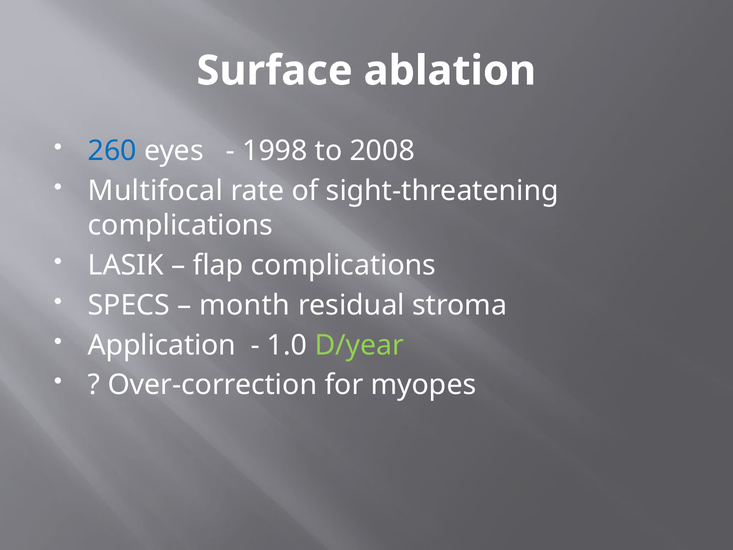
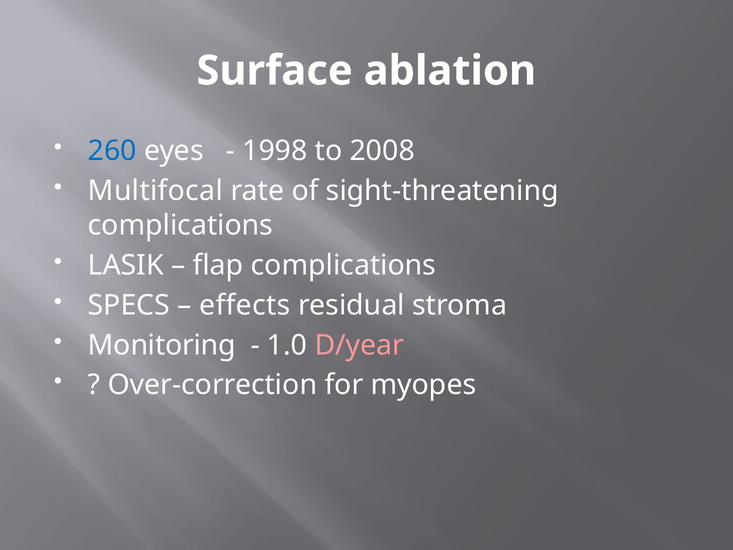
month: month -> effects
Application: Application -> Monitoring
D/year colour: light green -> pink
